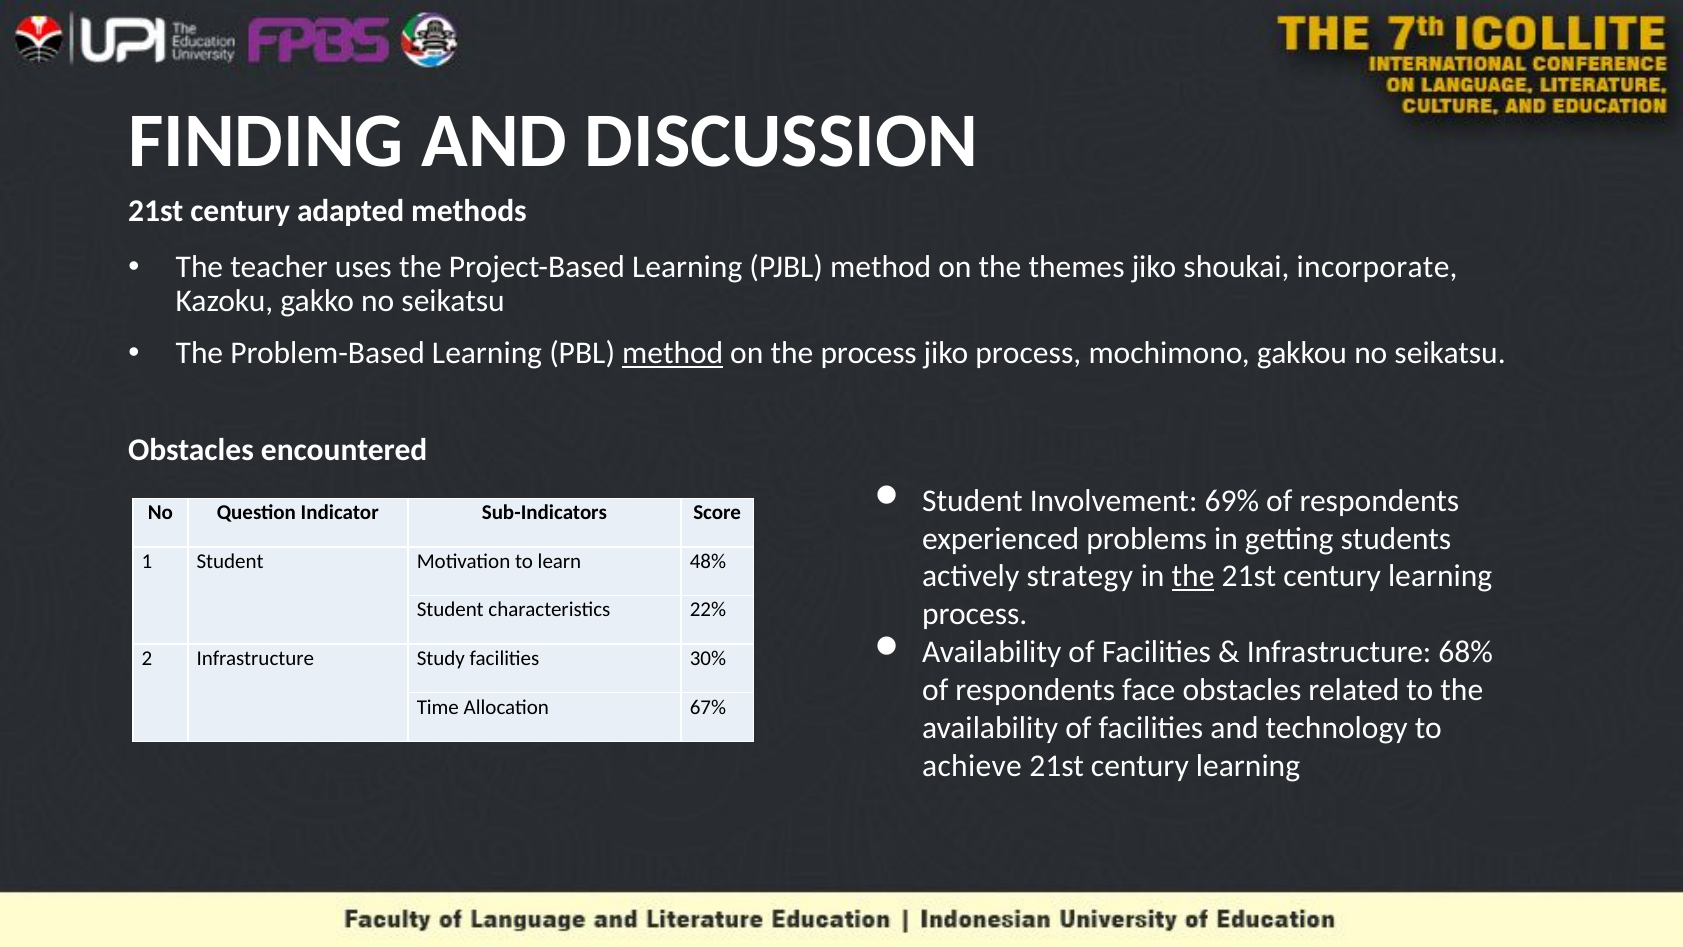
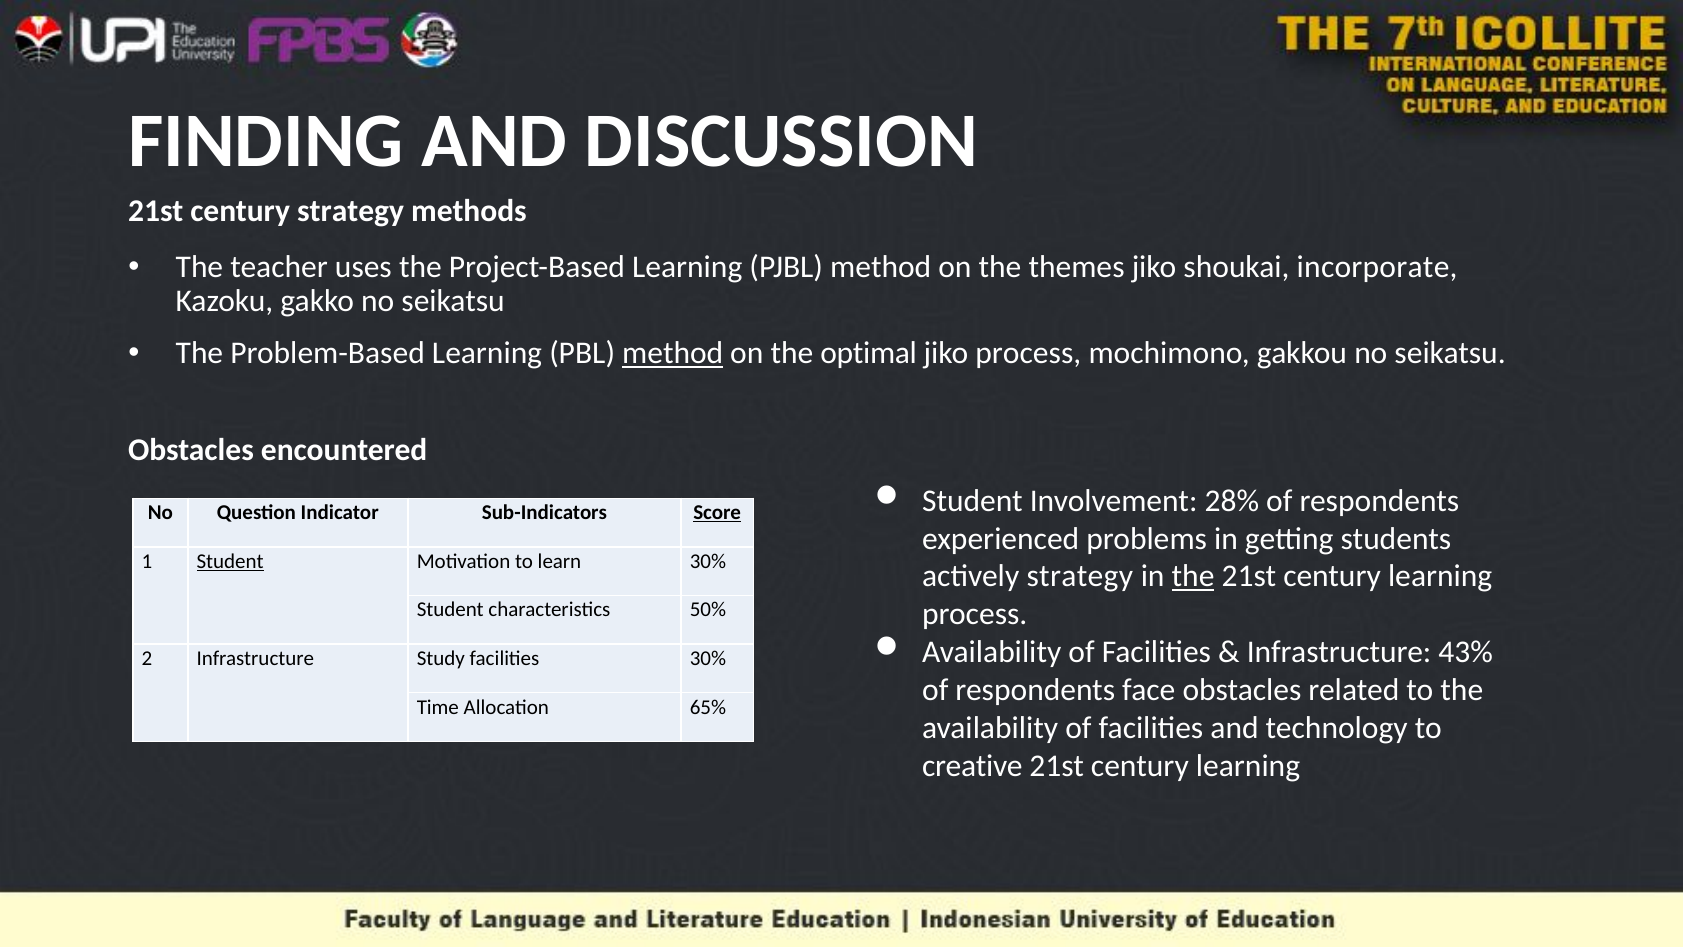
century adapted: adapted -> strategy
the process: process -> optimal
69%: 69% -> 28%
Score underline: none -> present
Student at (230, 561) underline: none -> present
learn 48%: 48% -> 30%
22%: 22% -> 50%
68%: 68% -> 43%
67%: 67% -> 65%
achieve: achieve -> creative
